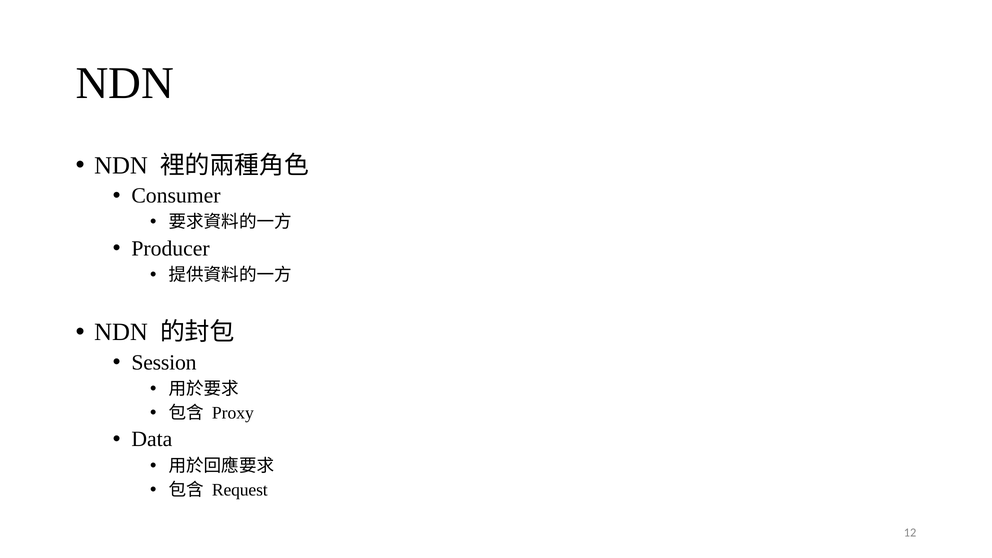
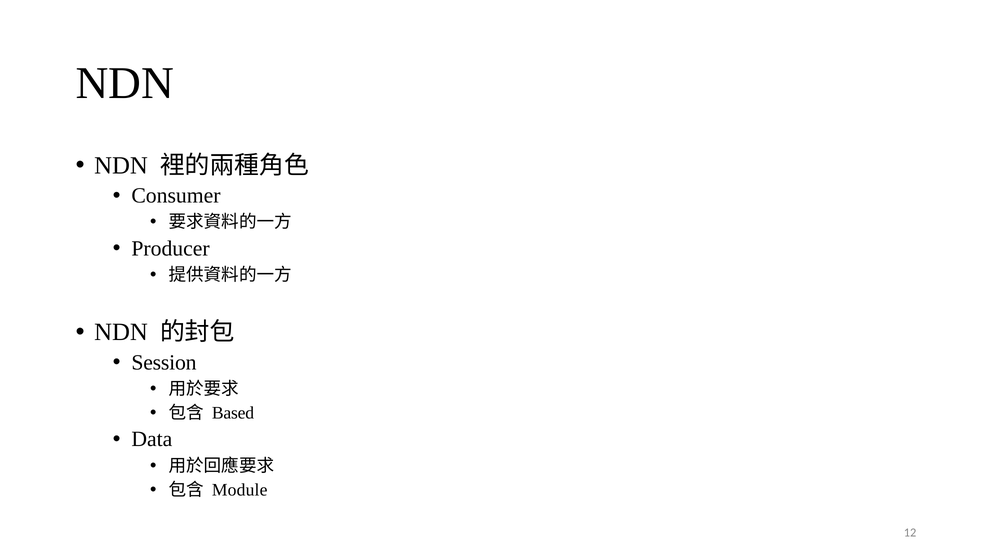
Proxy: Proxy -> Based
Request: Request -> Module
